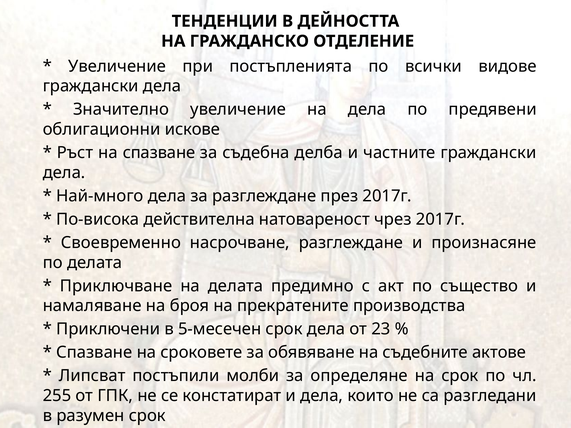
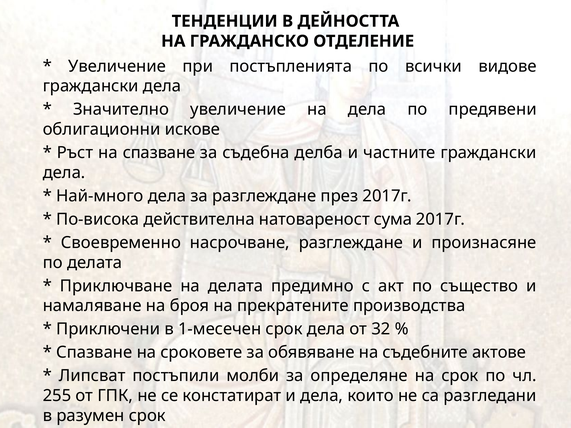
чрез: чрез -> сума
5-месечен: 5-месечен -> 1-месечен
23: 23 -> 32
